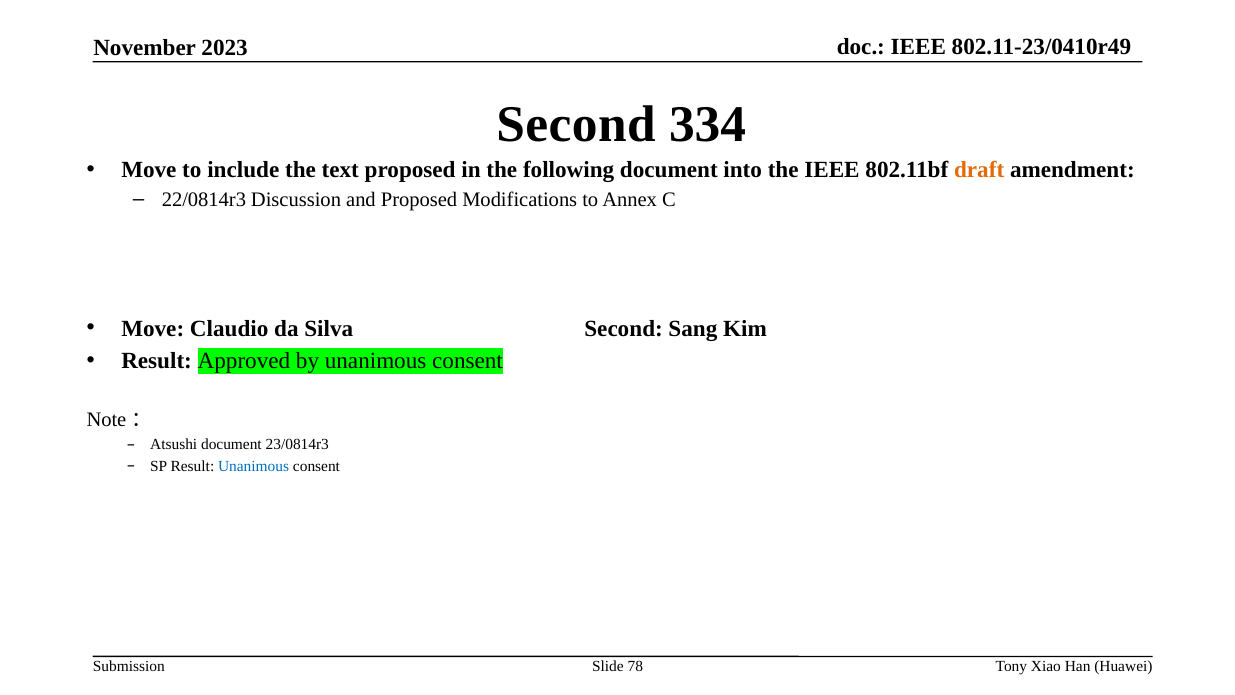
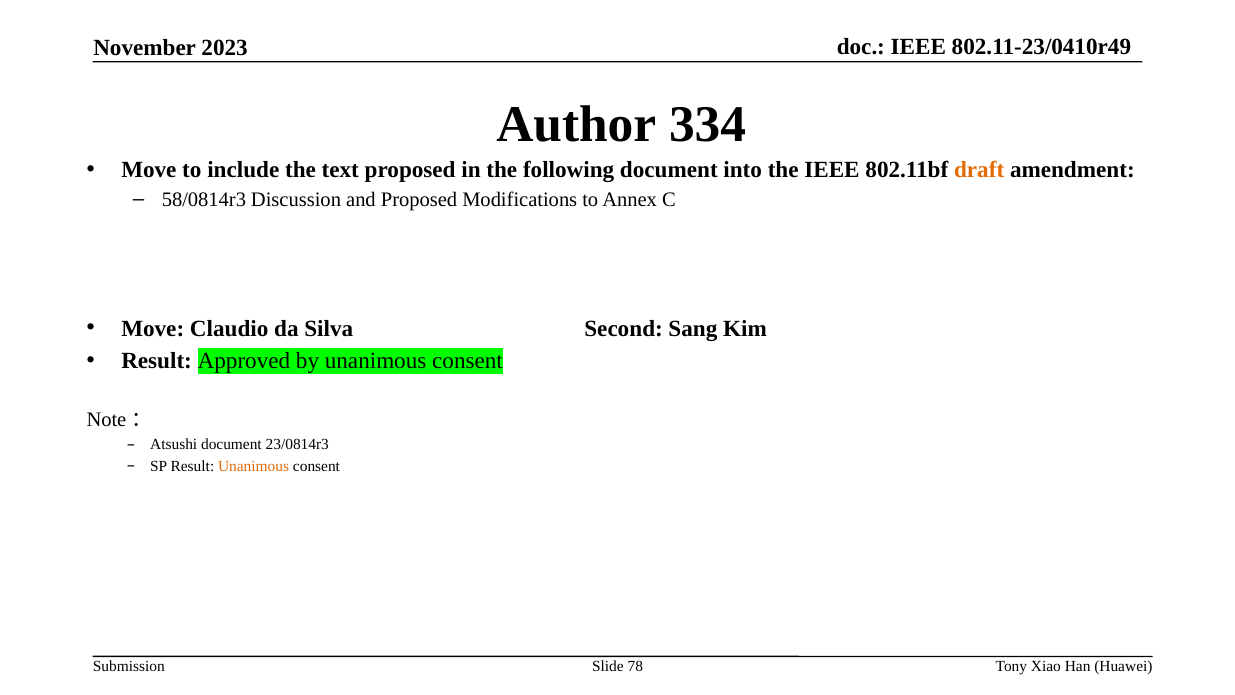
Second at (576, 124): Second -> Author
22/0814r3: 22/0814r3 -> 58/0814r3
Unanimous at (254, 466) colour: blue -> orange
